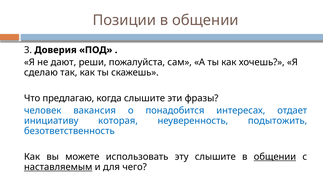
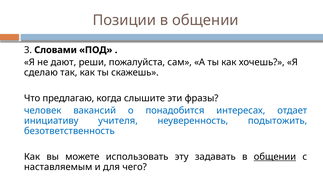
Доверия: Доверия -> Словами
вакансия: вакансия -> вакансий
которая: которая -> учителя
эту слышите: слышите -> задавать
наставляемым underline: present -> none
